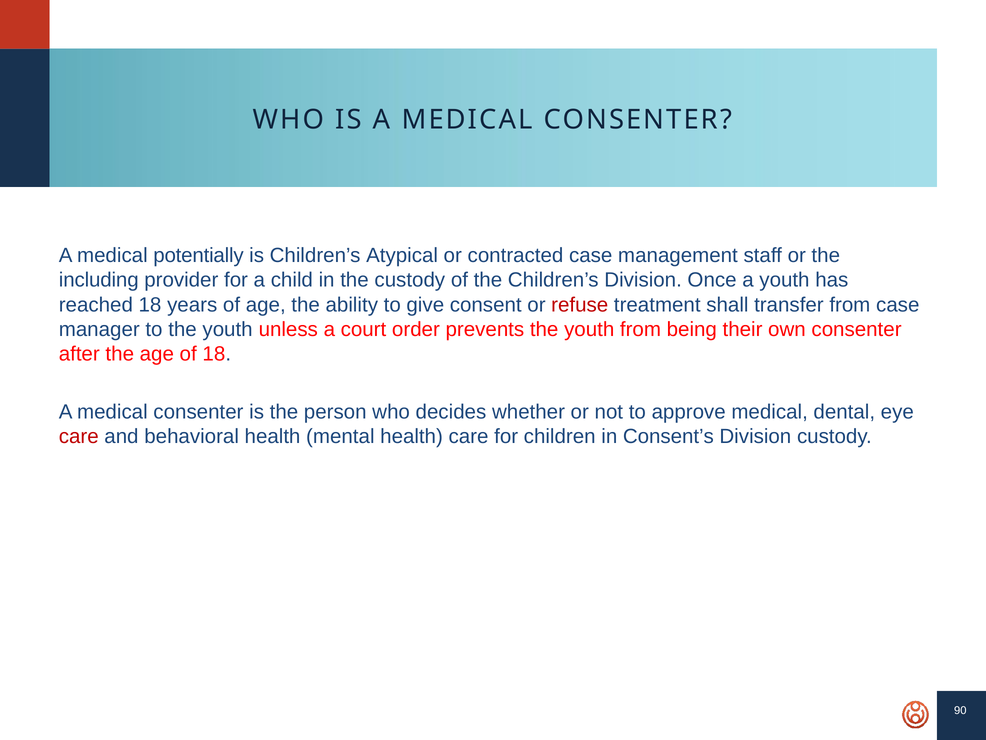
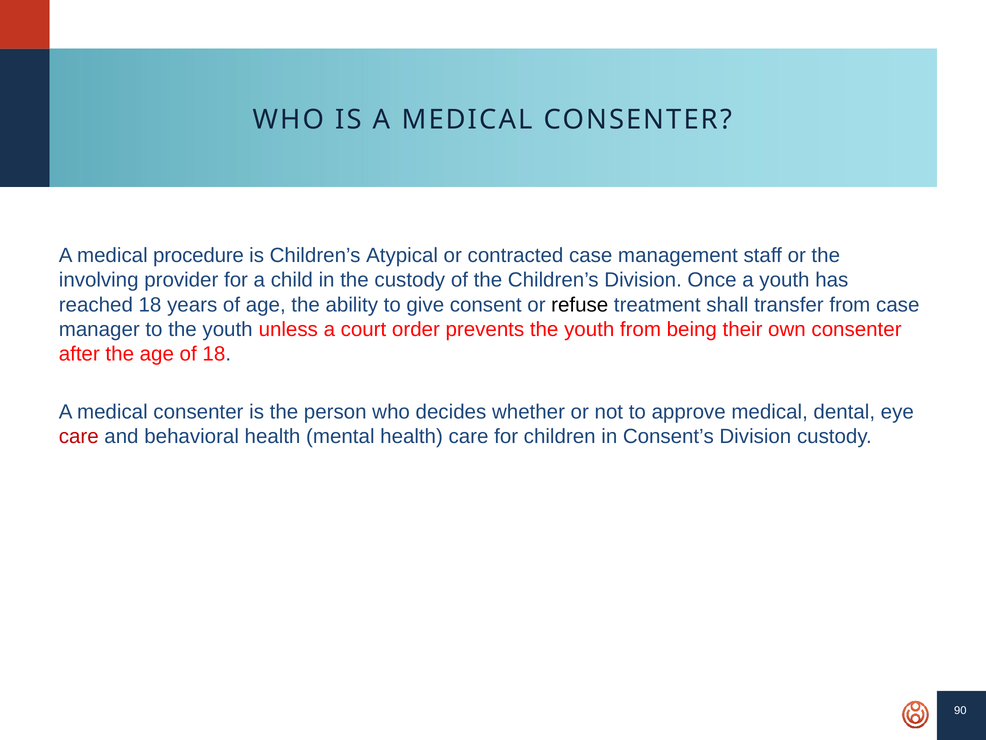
potentially: potentially -> procedure
including: including -> involving
refuse colour: red -> black
